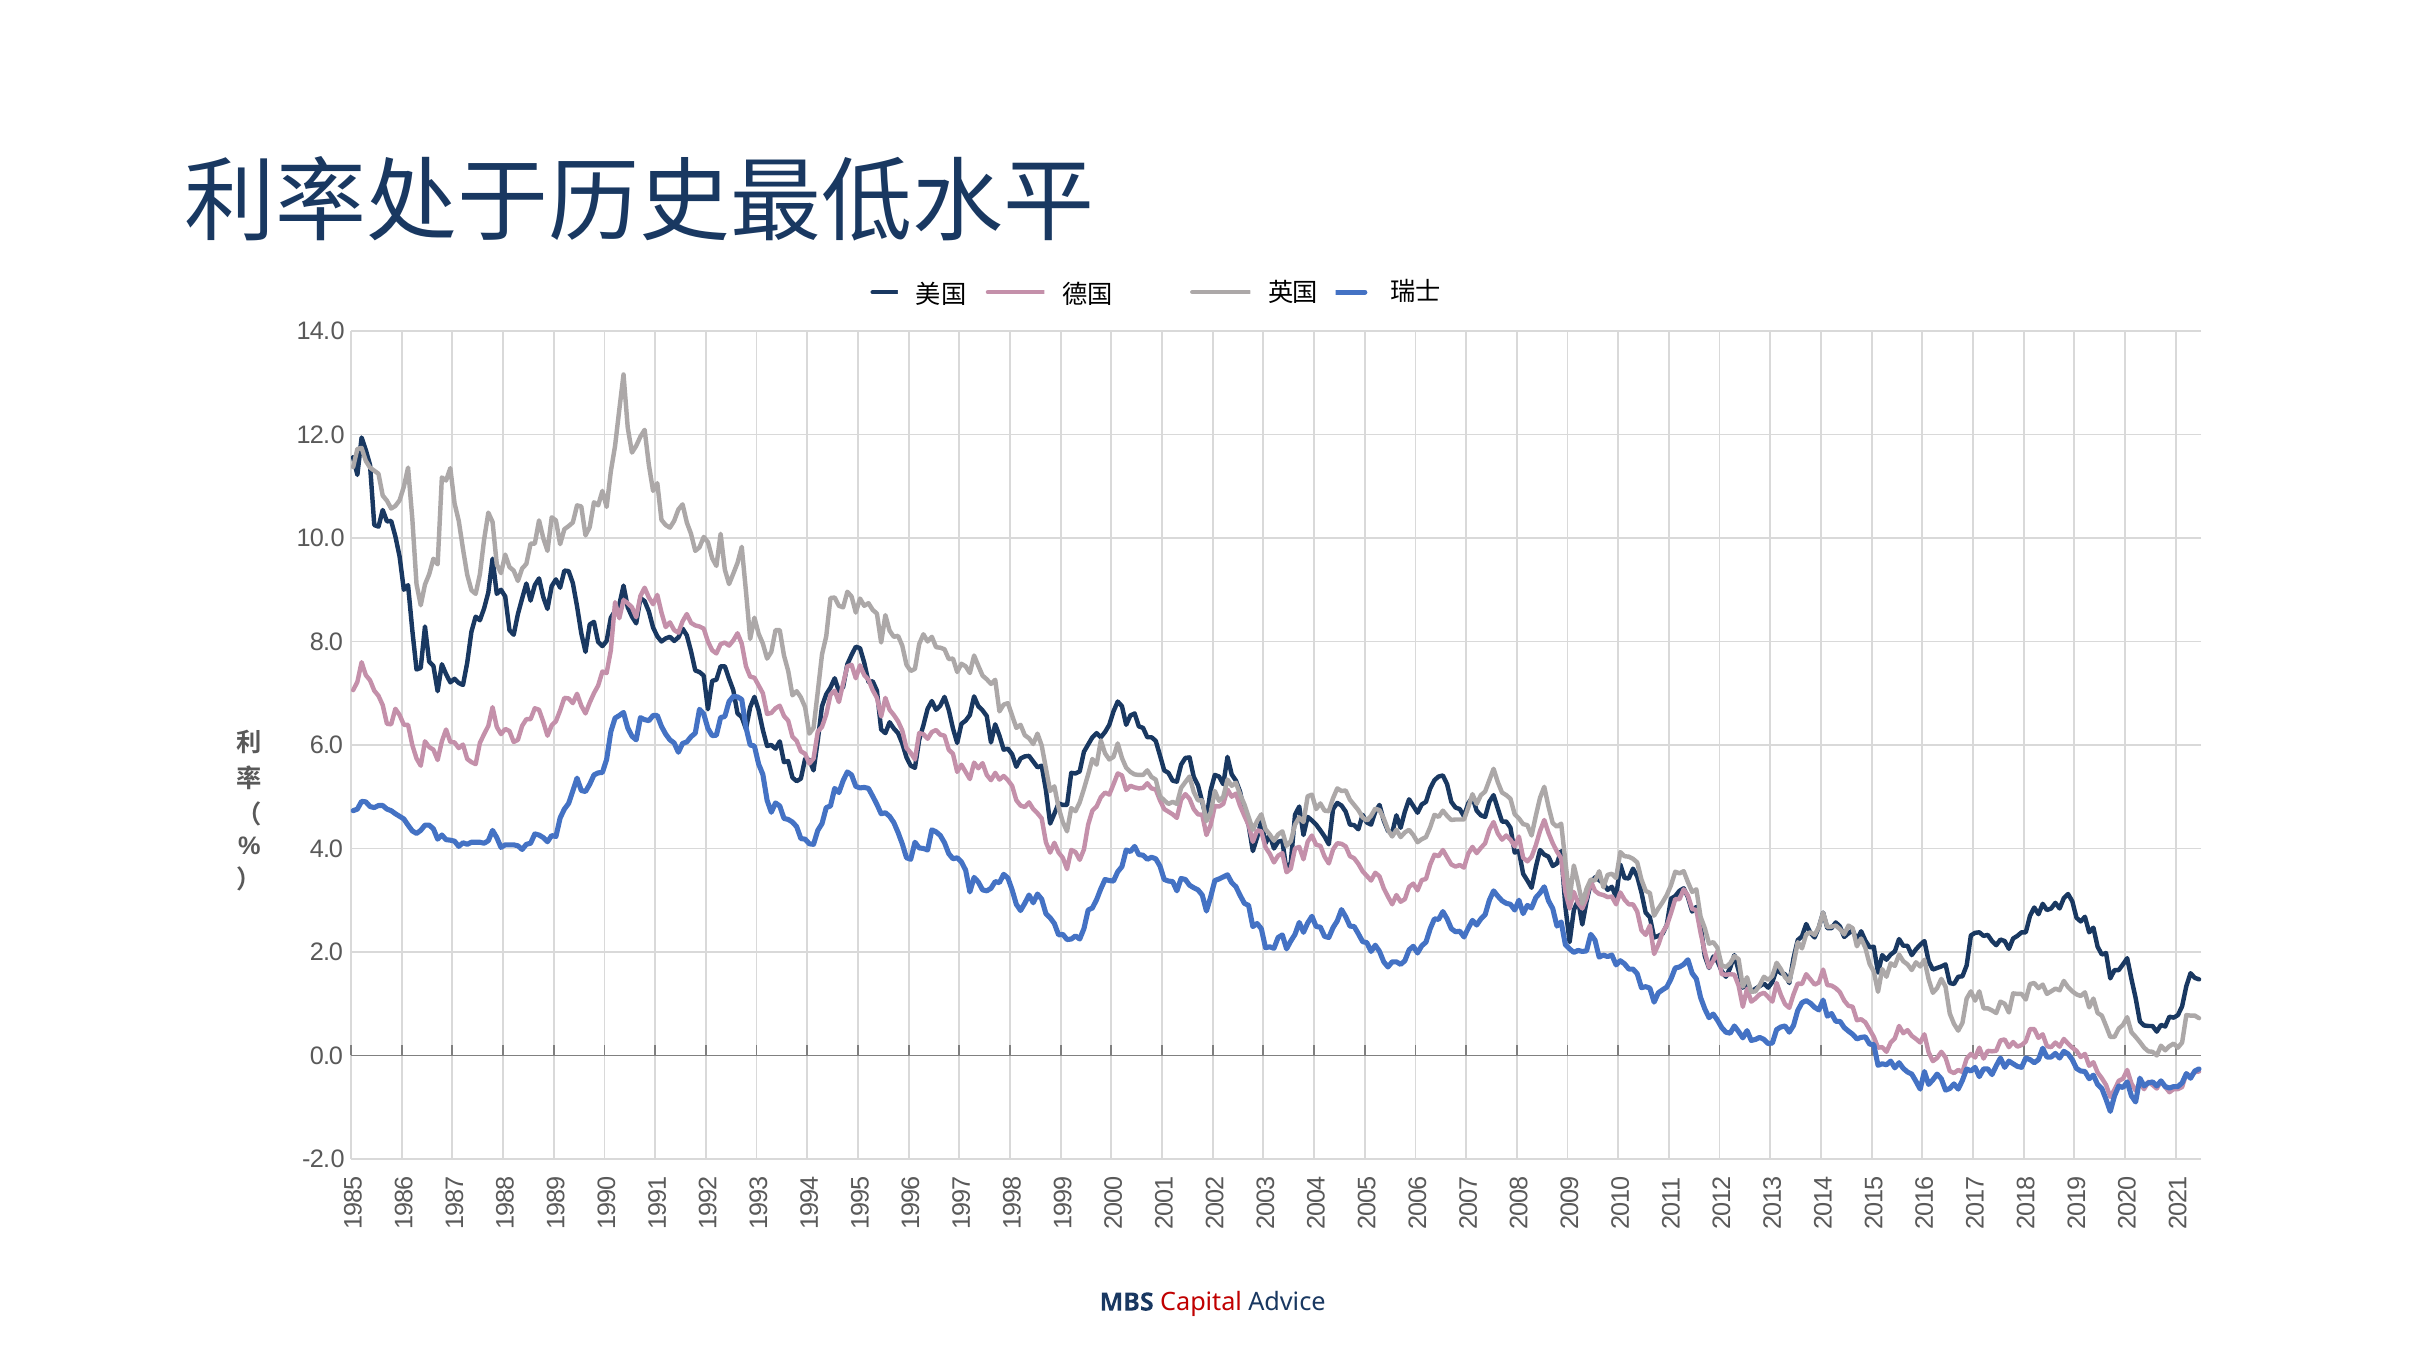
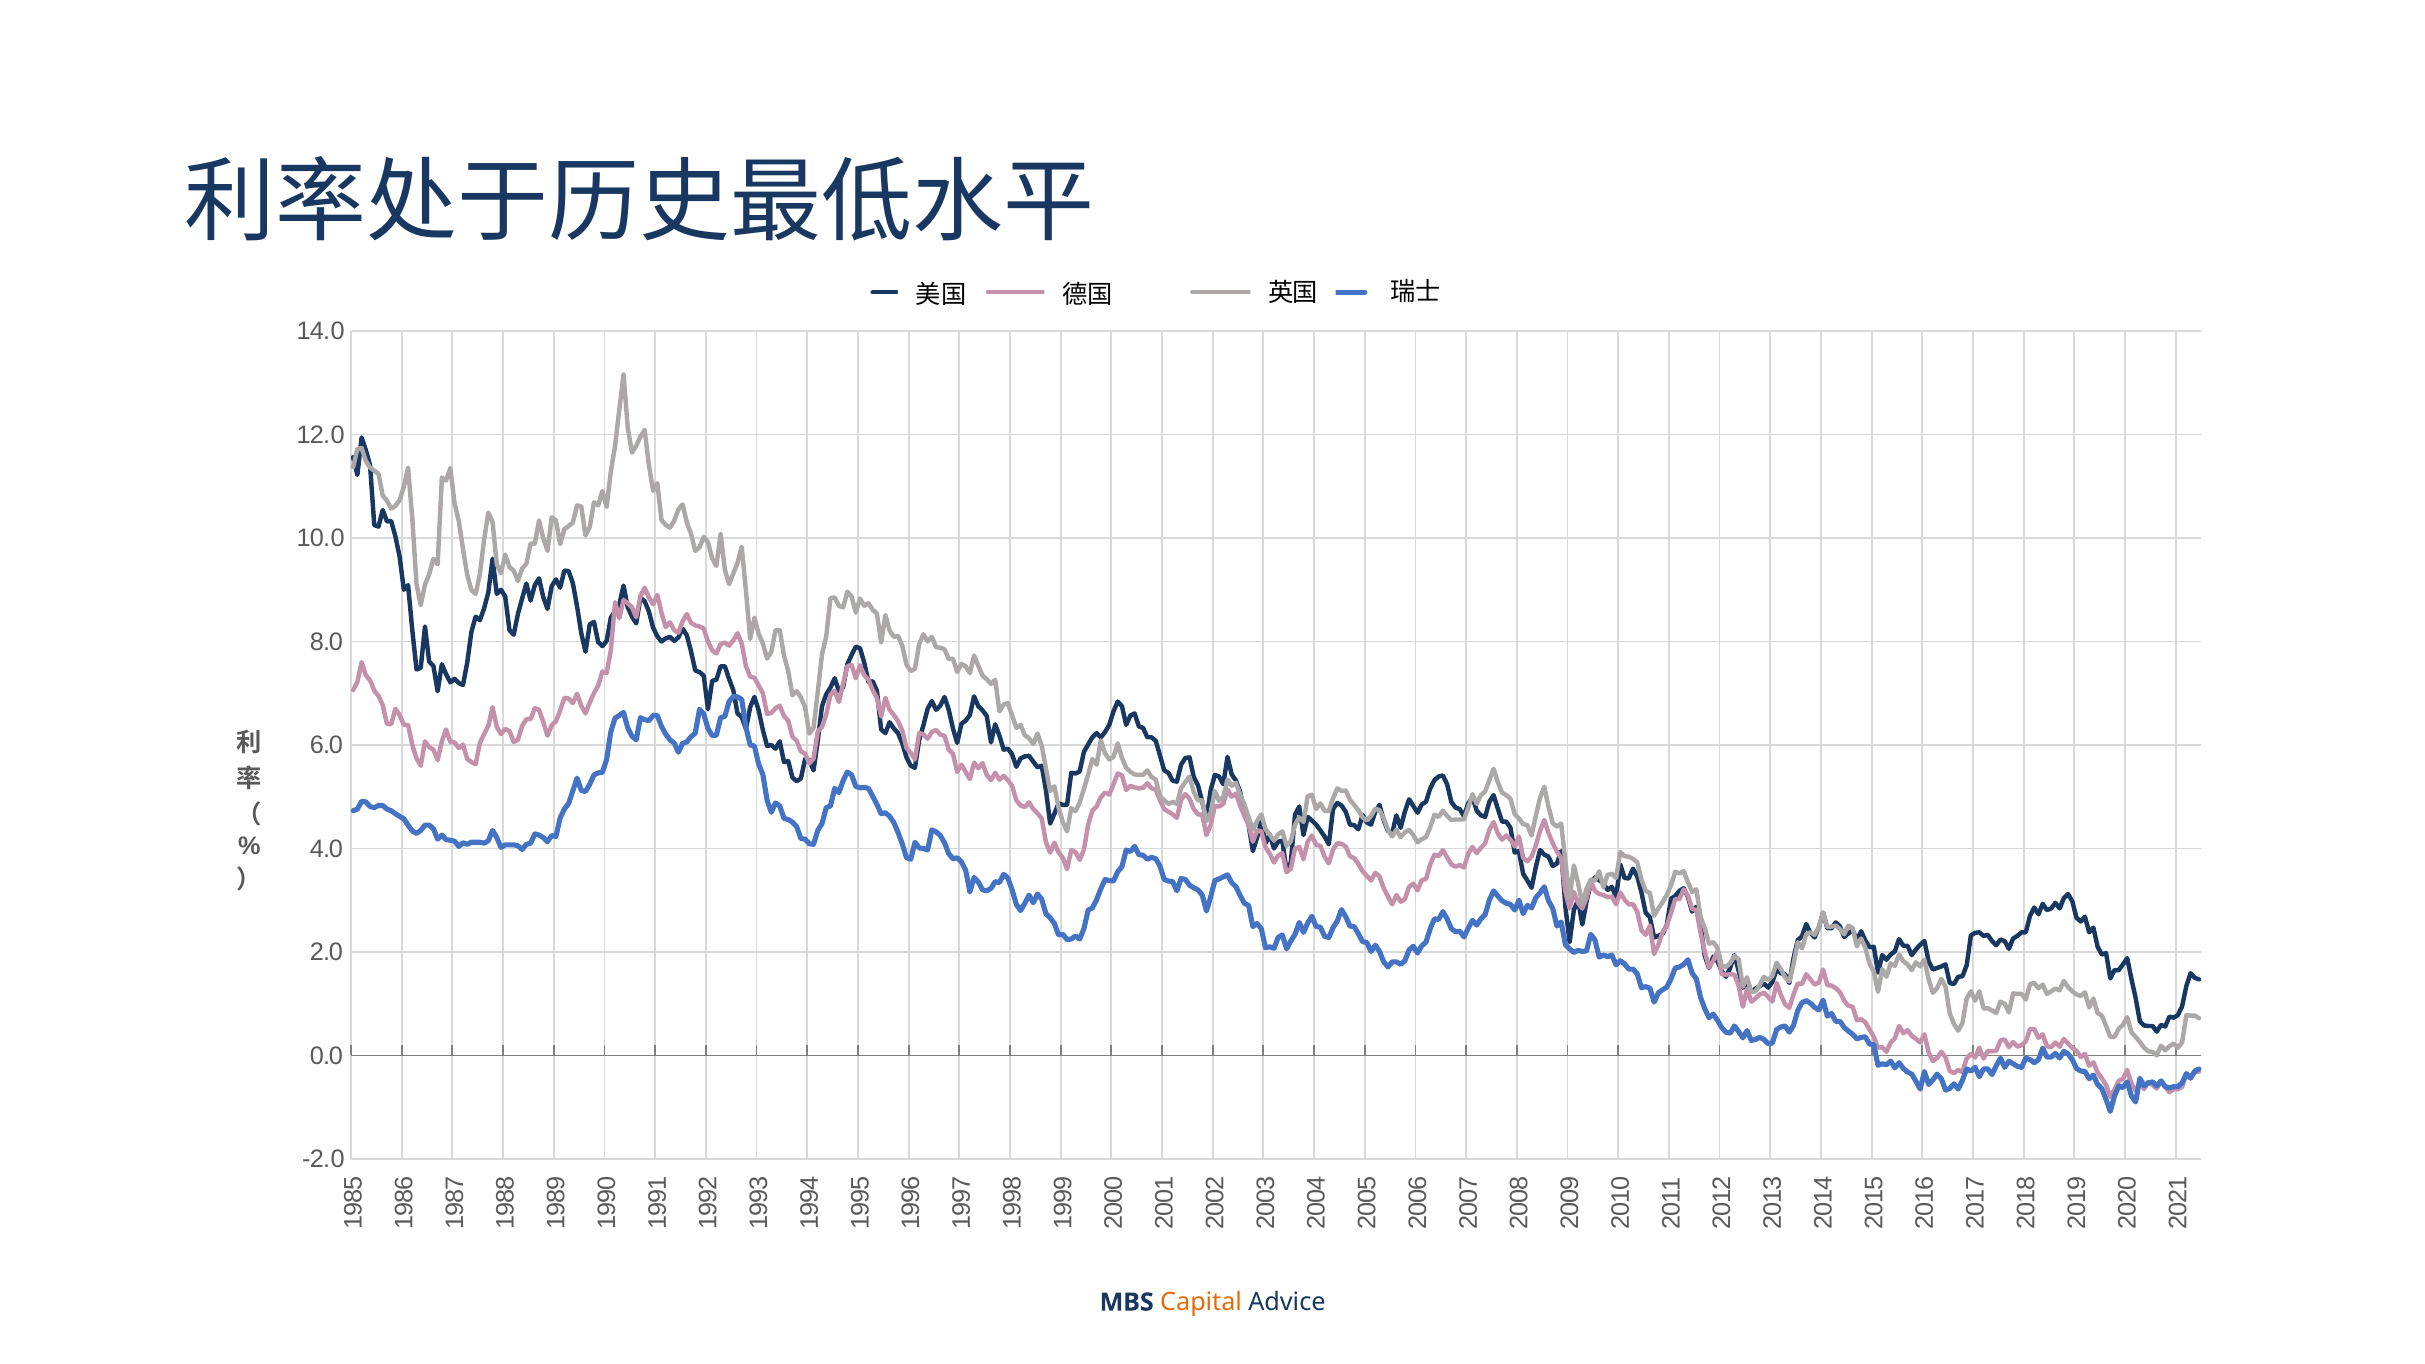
Capital colour: red -> orange
